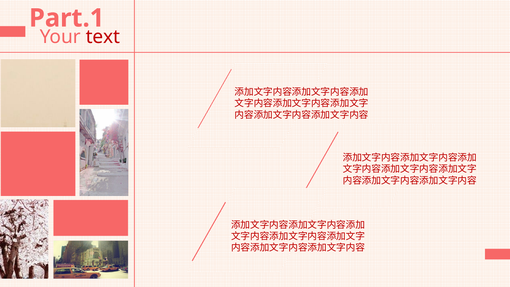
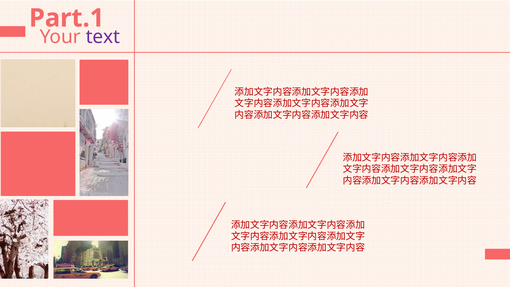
text colour: red -> purple
